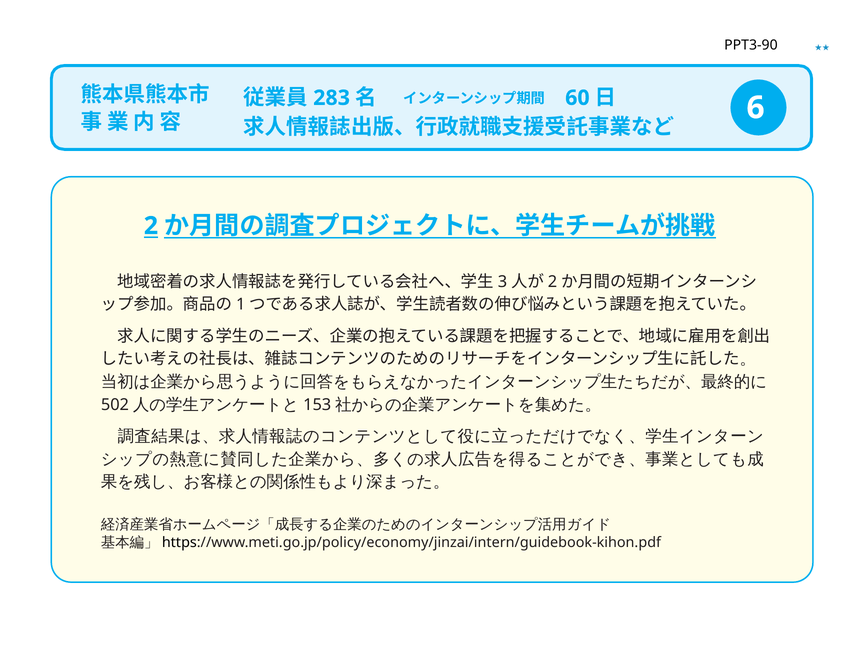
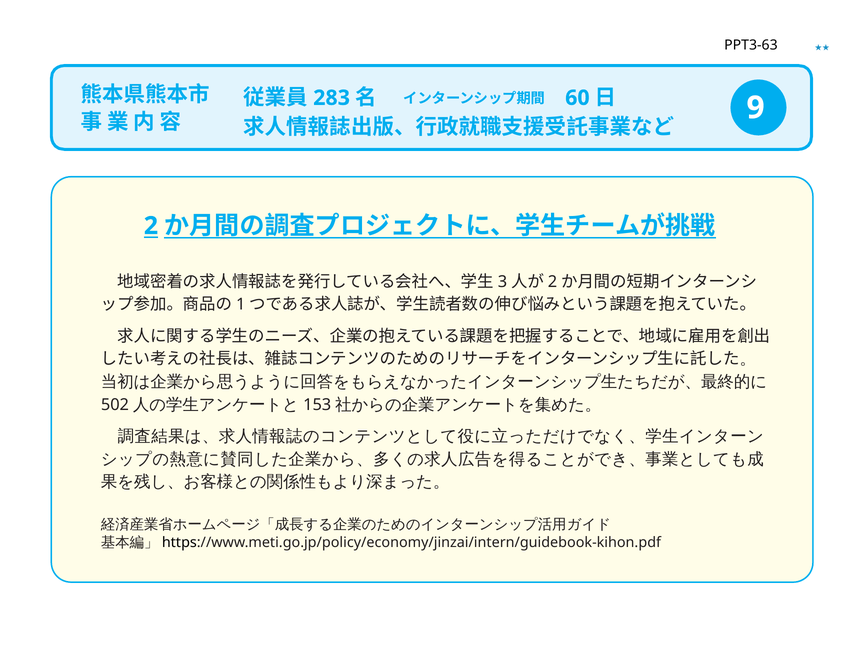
PPT3-90: PPT3-90 -> PPT3-63
6: 6 -> 9
